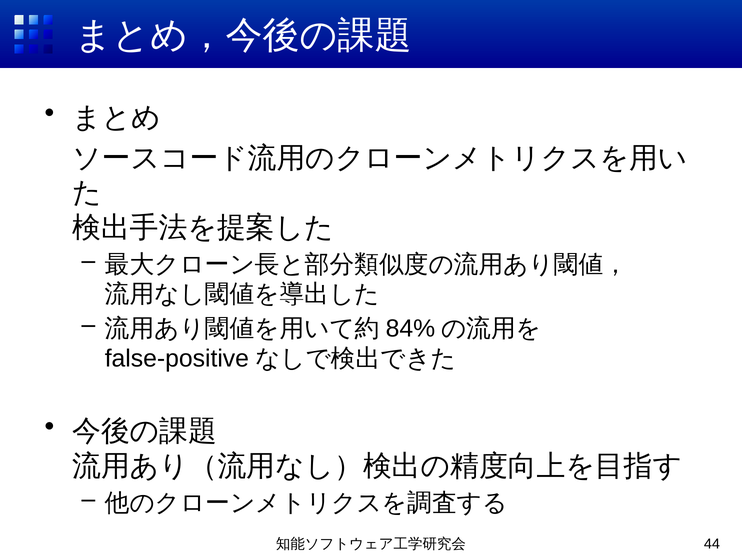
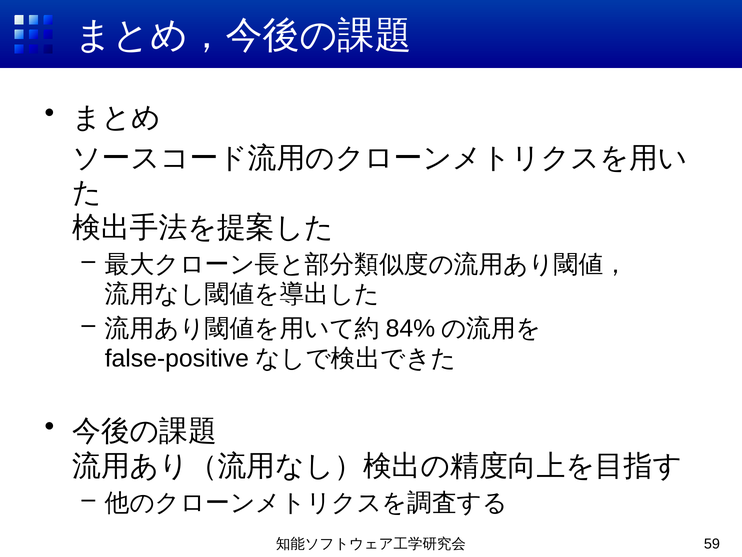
44: 44 -> 59
